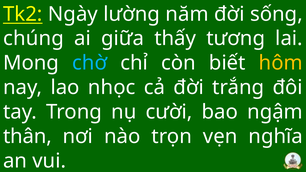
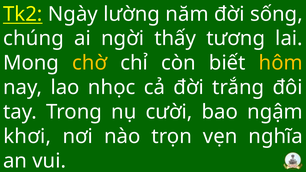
giữa: giữa -> ngời
chờ colour: light blue -> yellow
thân: thân -> khơi
